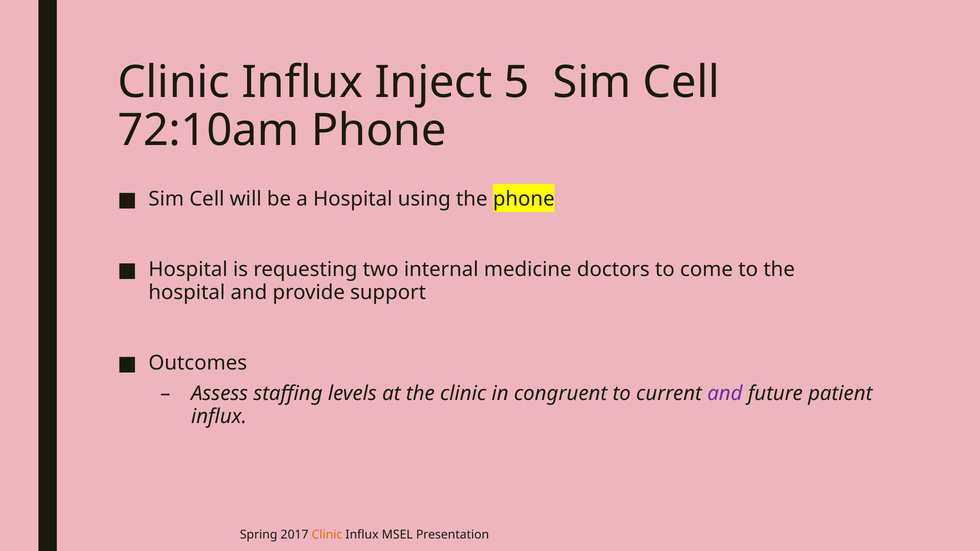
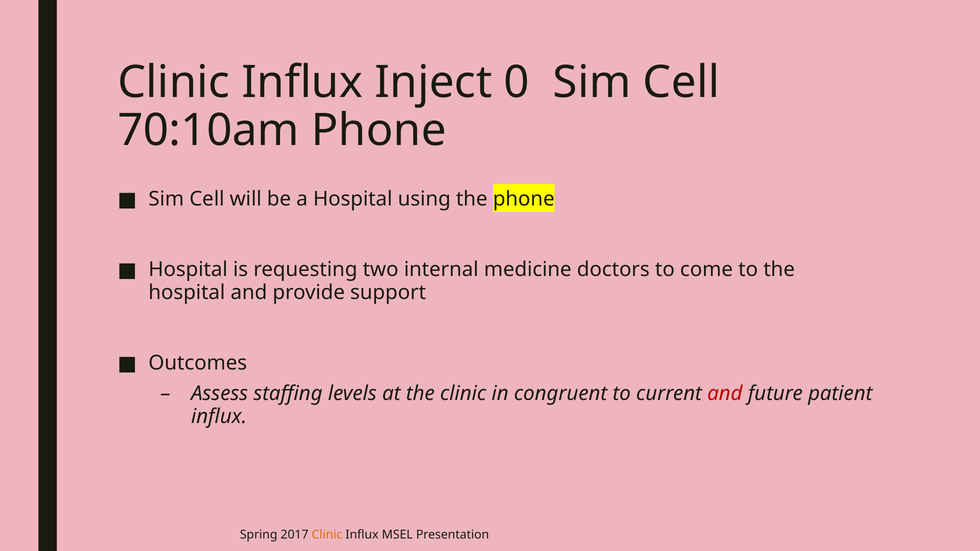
5: 5 -> 0
72:10am: 72:10am -> 70:10am
and at (725, 394) colour: purple -> red
